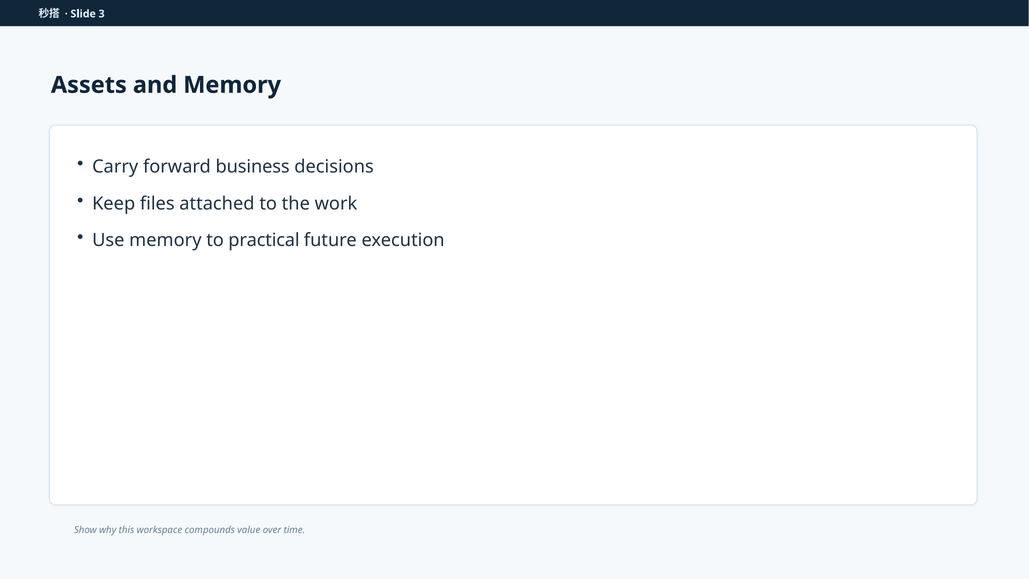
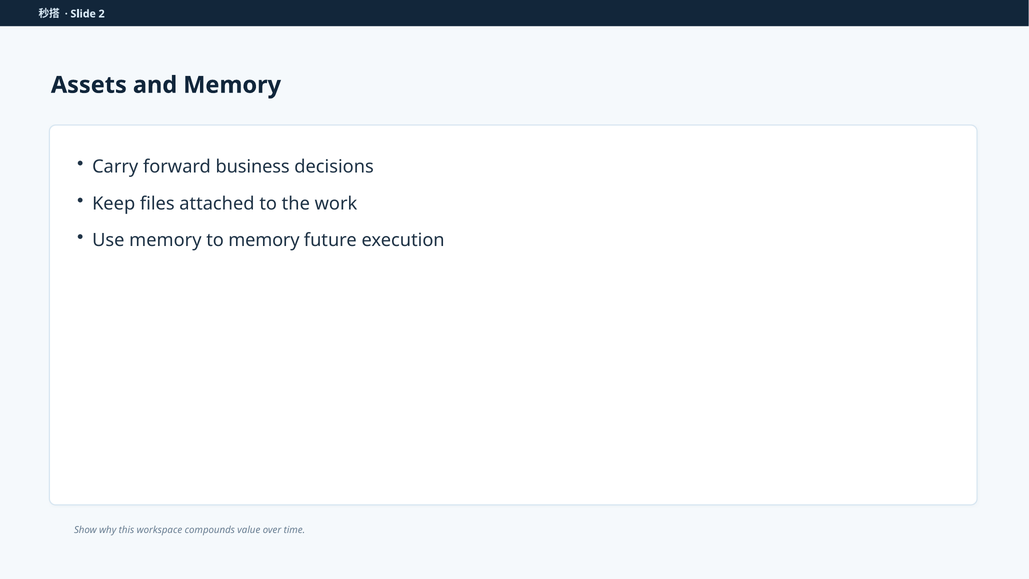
3: 3 -> 2
to practical: practical -> memory
